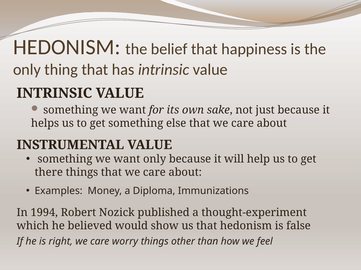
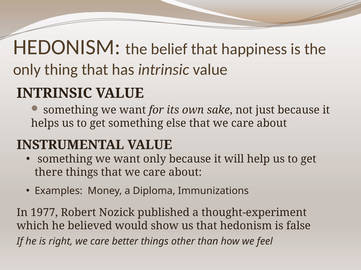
1994: 1994 -> 1977
worry: worry -> better
